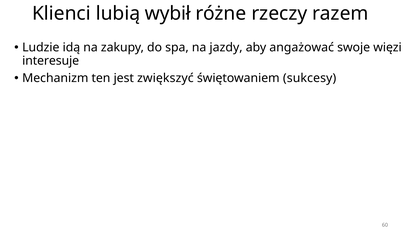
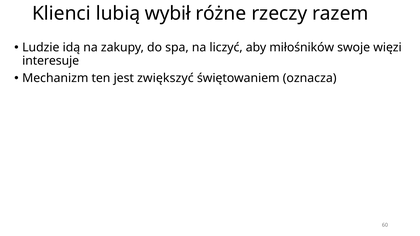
jazdy: jazdy -> liczyć
angażować: angażować -> miłośników
sukcesy: sukcesy -> oznacza
